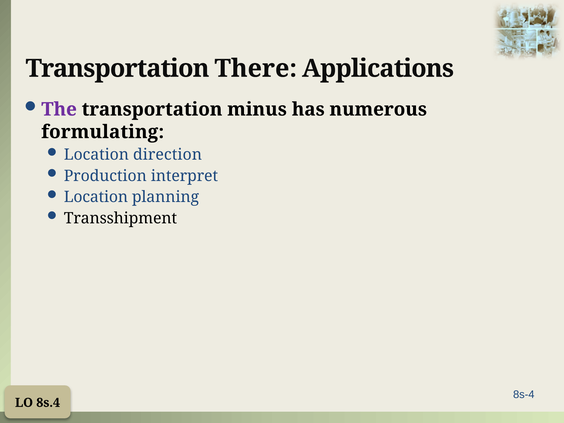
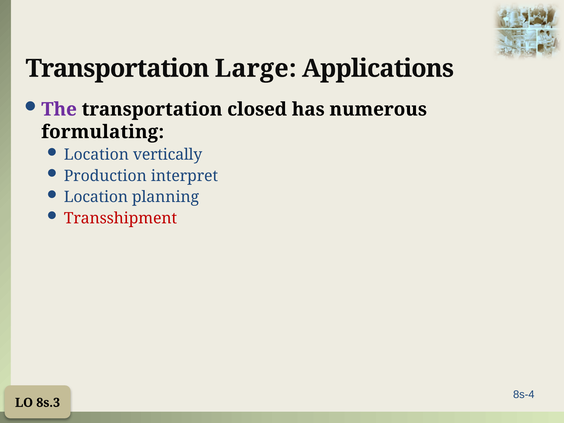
There: There -> Large
minus: minus -> closed
direction: direction -> vertically
Transshipment colour: black -> red
8s.4: 8s.4 -> 8s.3
